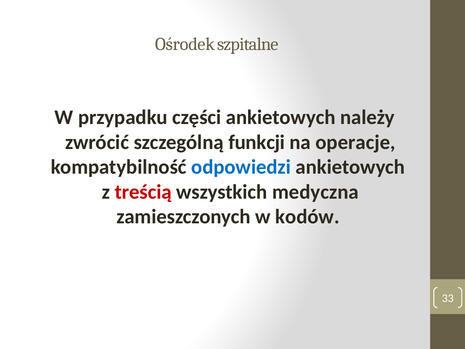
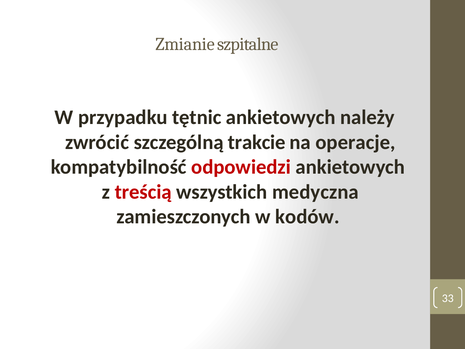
Ośrodek: Ośrodek -> Zmianie
części: części -> tętnic
funkcji: funkcji -> trakcie
odpowiedzi colour: blue -> red
